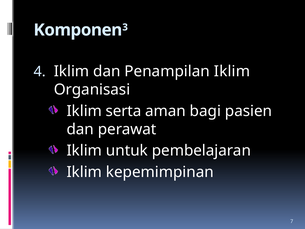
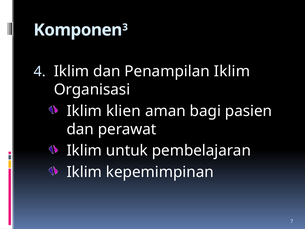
serta: serta -> klien
